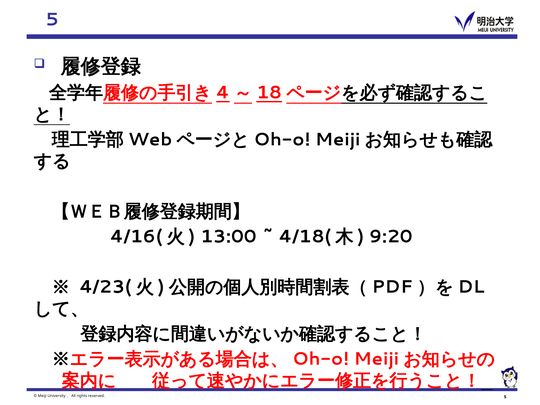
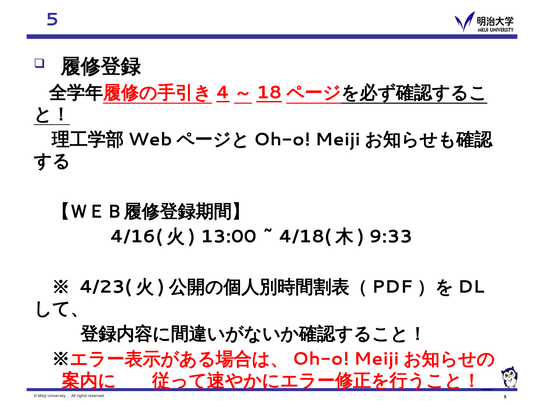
9:20: 9:20 -> 9:33
